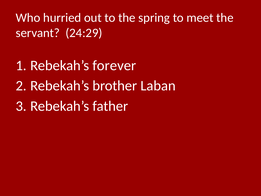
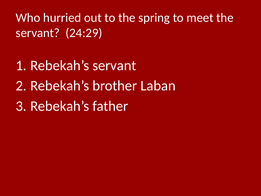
Rebekah’s forever: forever -> servant
